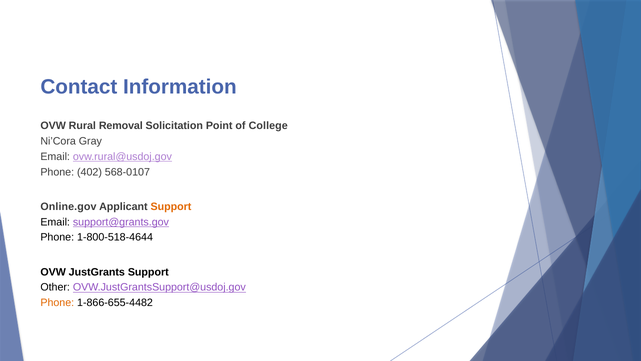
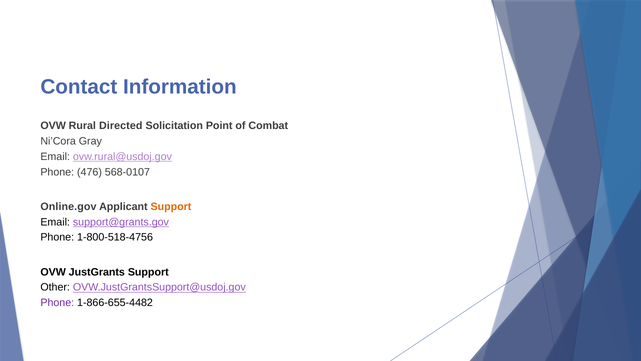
Removal: Removal -> Directed
College: College -> Combat
402: 402 -> 476
1-800-518-4644: 1-800-518-4644 -> 1-800-518-4756
Phone at (57, 302) colour: orange -> purple
